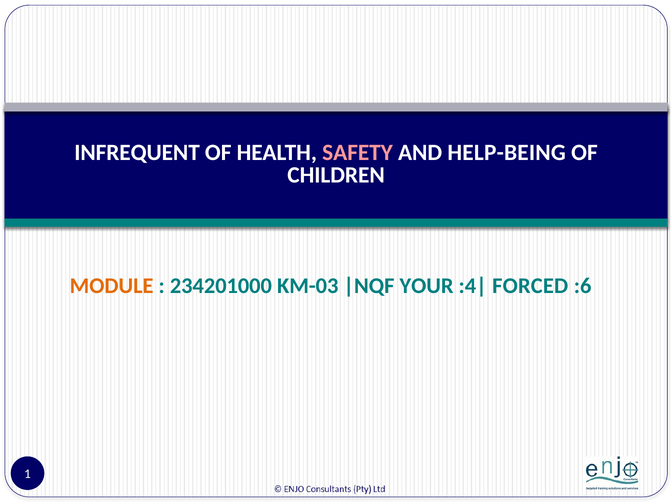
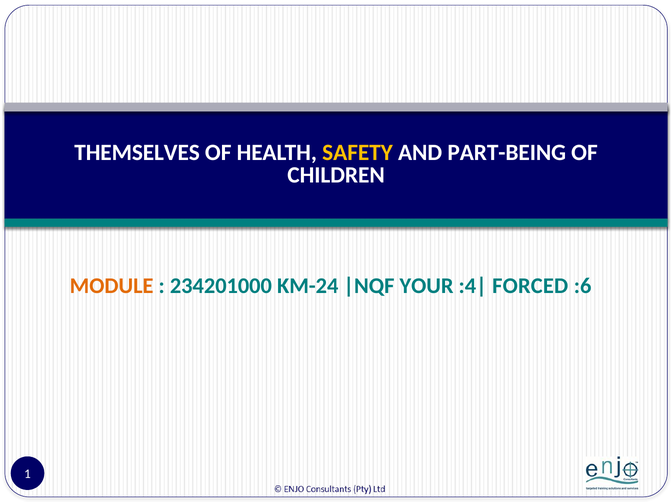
INFREQUENT: INFREQUENT -> THEMSELVES
SAFETY colour: pink -> yellow
HELP-BEING: HELP-BEING -> PART-BEING
KM-03: KM-03 -> KM-24
